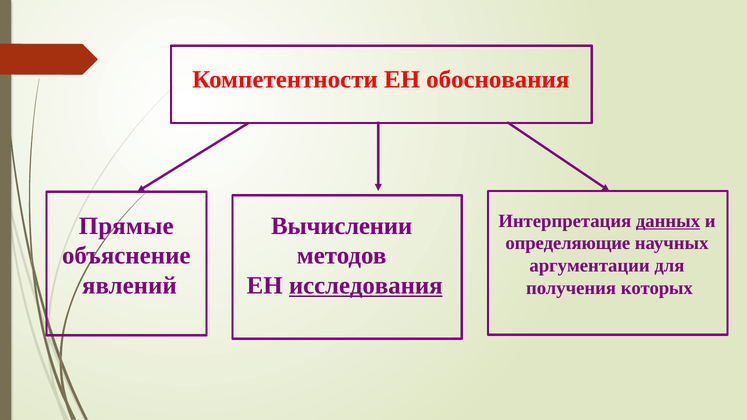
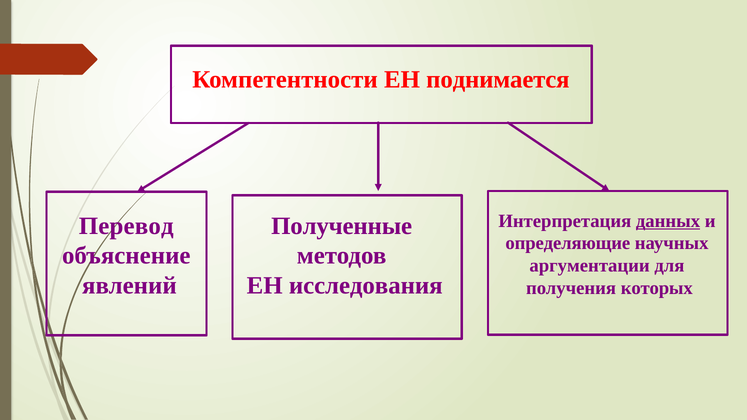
обоснования: обоснования -> поднимается
Прямые: Прямые -> Перевод
Вычислении: Вычислении -> Полученные
исследования underline: present -> none
